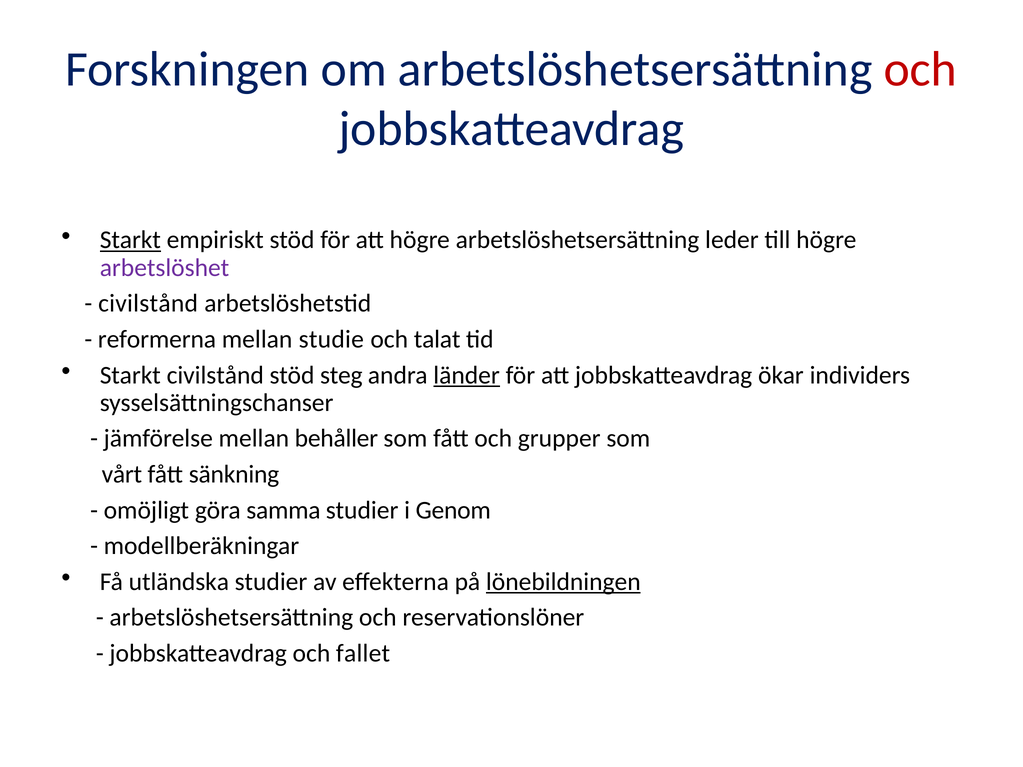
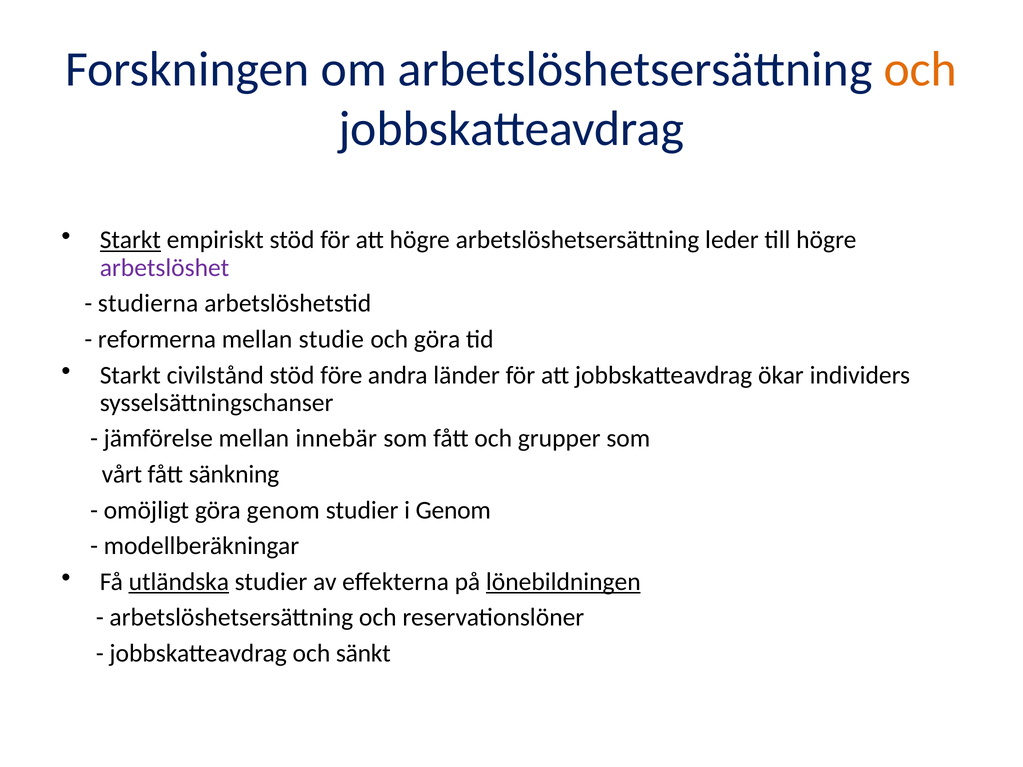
och at (920, 69) colour: red -> orange
civilstånd at (148, 304): civilstånd -> studierna
och talat: talat -> göra
steg: steg -> före
länder underline: present -> none
behåller: behåller -> innebär
göra samma: samma -> genom
utländska underline: none -> present
fallet: fallet -> sänkt
